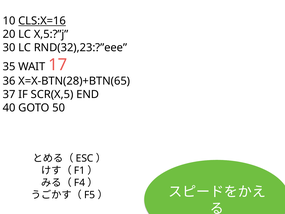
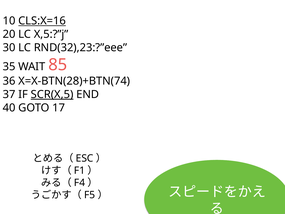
17: 17 -> 85
X=X-BTN(28)+BTN(65: X=X-BTN(28)+BTN(65 -> X=X-BTN(28)+BTN(74
SCR(X,5 underline: none -> present
50: 50 -> 17
